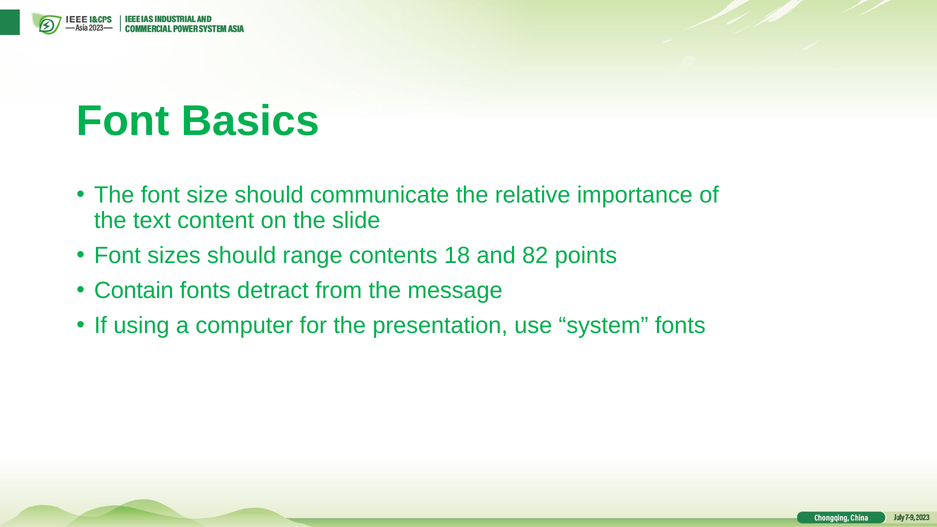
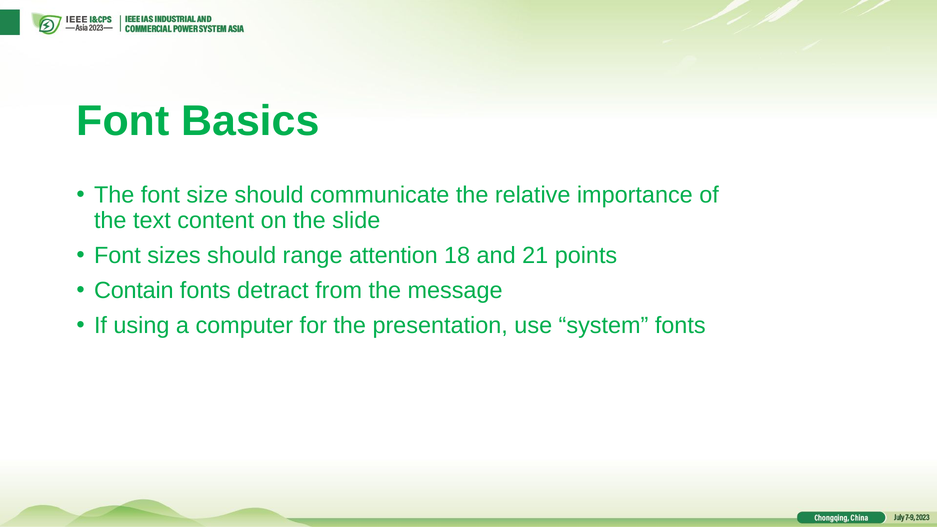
contents: contents -> attention
82: 82 -> 21
